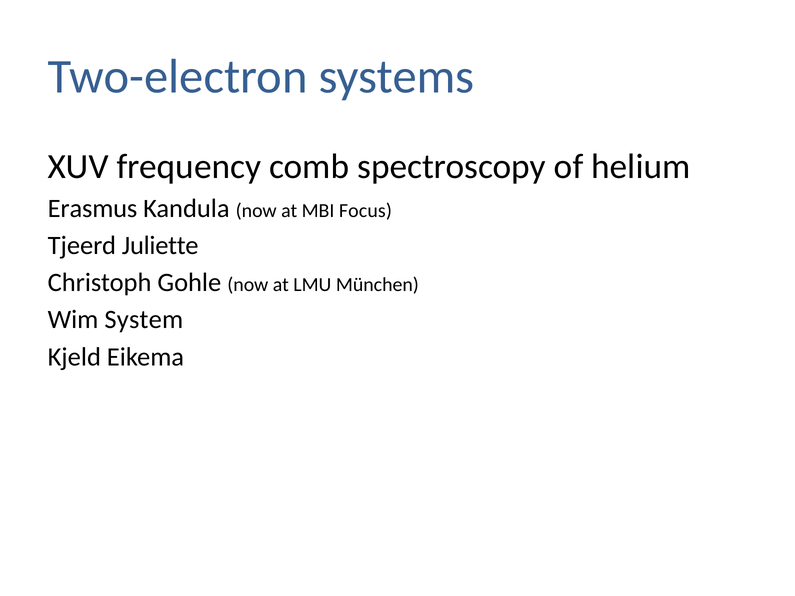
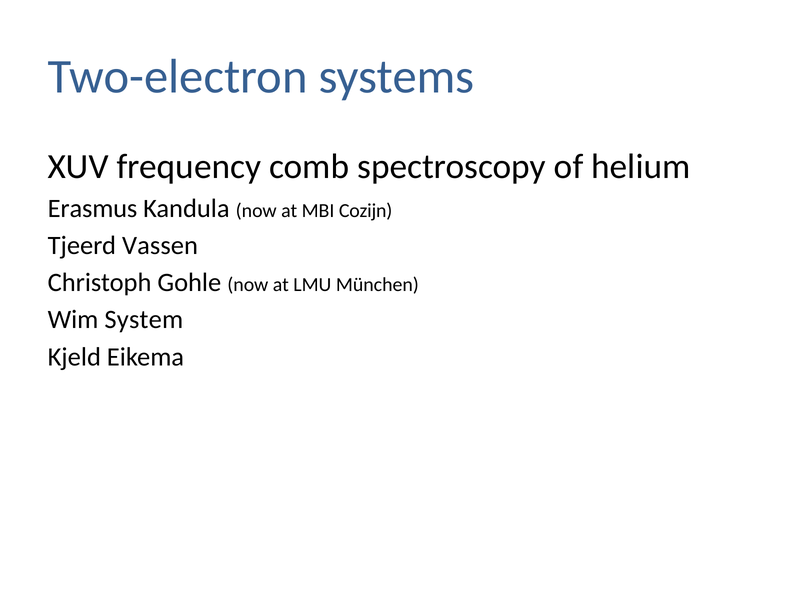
Focus: Focus -> Cozijn
Juliette: Juliette -> Vassen
